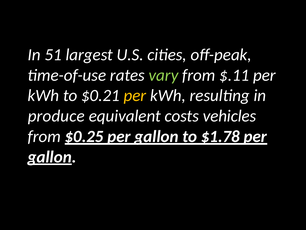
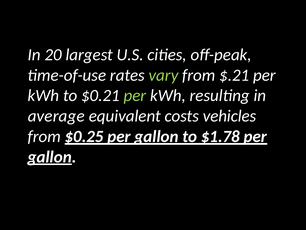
51: 51 -> 20
$.11: $.11 -> $.21
per at (135, 95) colour: yellow -> light green
produce: produce -> average
